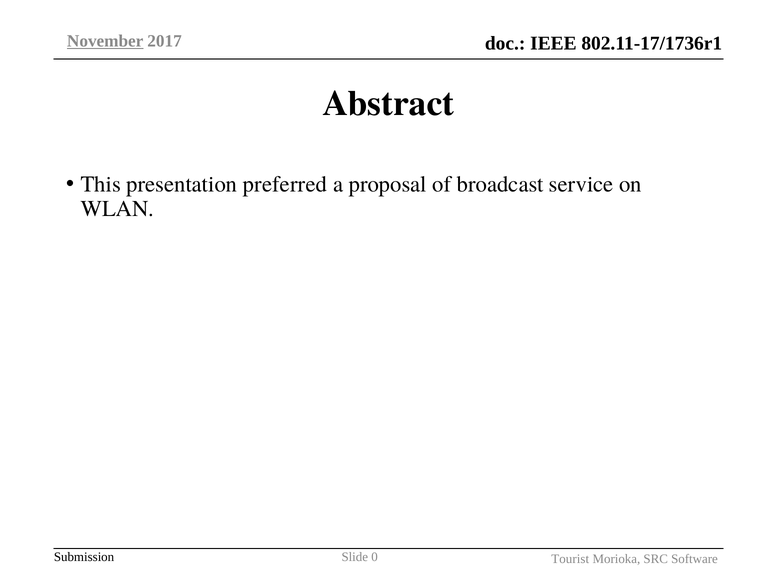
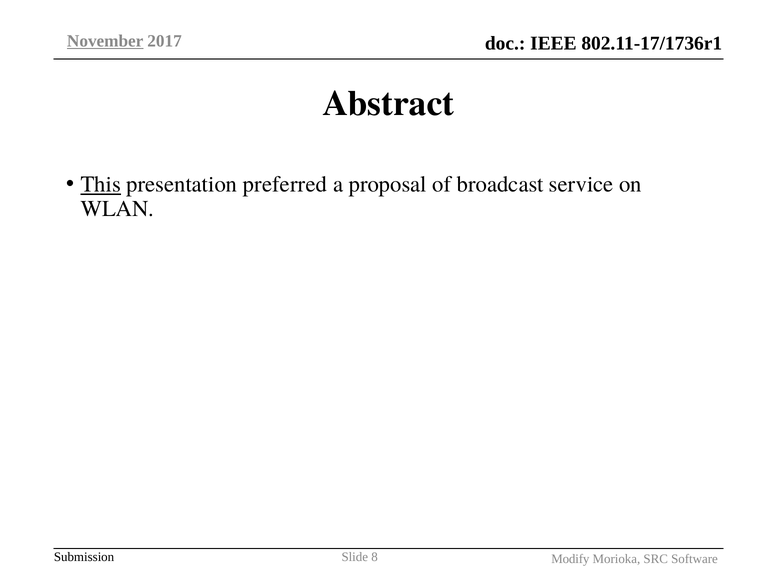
This underline: none -> present
0: 0 -> 8
Tourist: Tourist -> Modify
